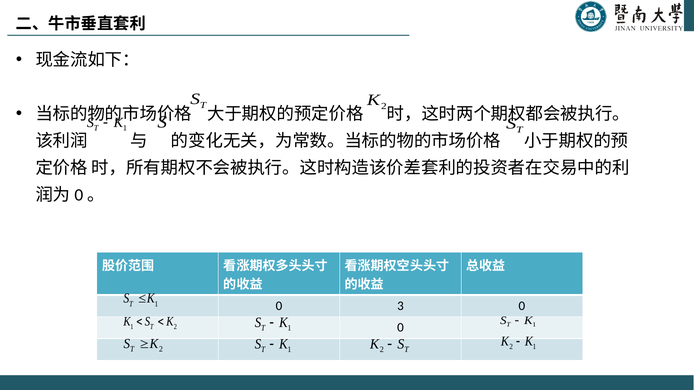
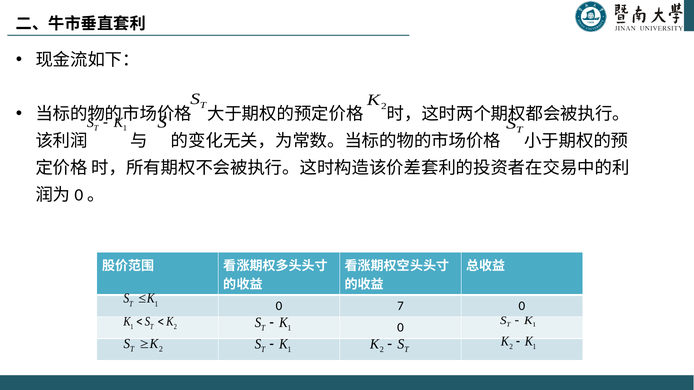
3: 3 -> 7
